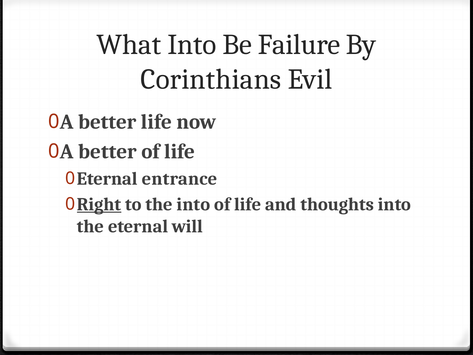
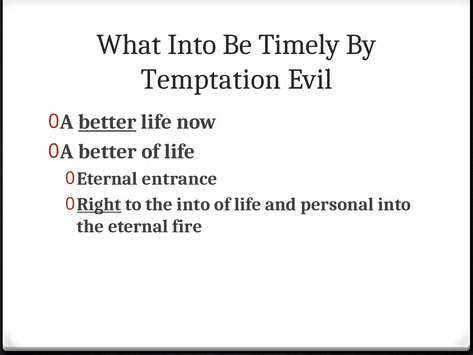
Failure: Failure -> Timely
Corinthians: Corinthians -> Temptation
better at (107, 122) underline: none -> present
thoughts: thoughts -> personal
will: will -> fire
